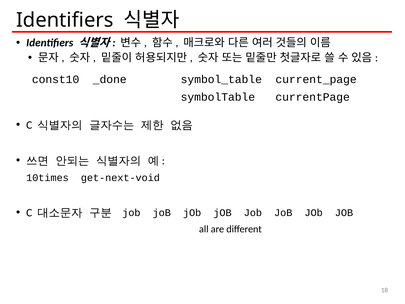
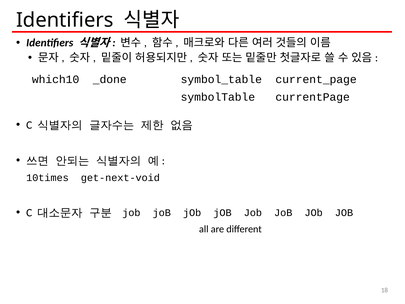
const10: const10 -> which10
